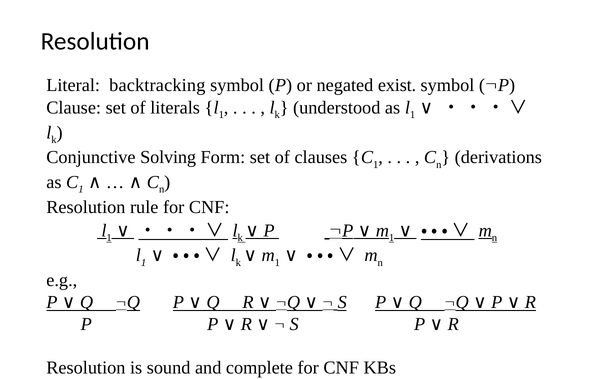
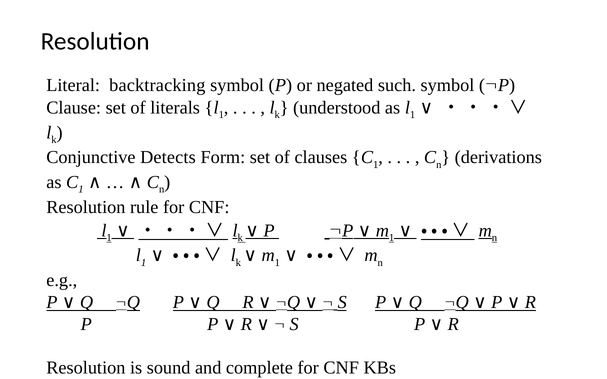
exist: exist -> such
Solving: Solving -> Detects
